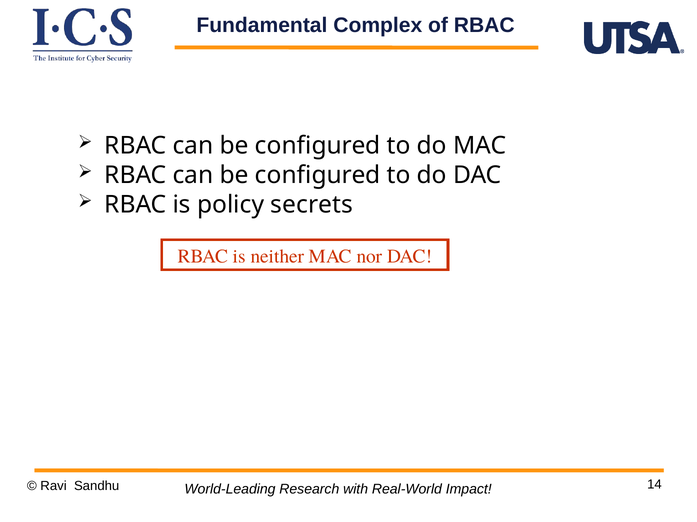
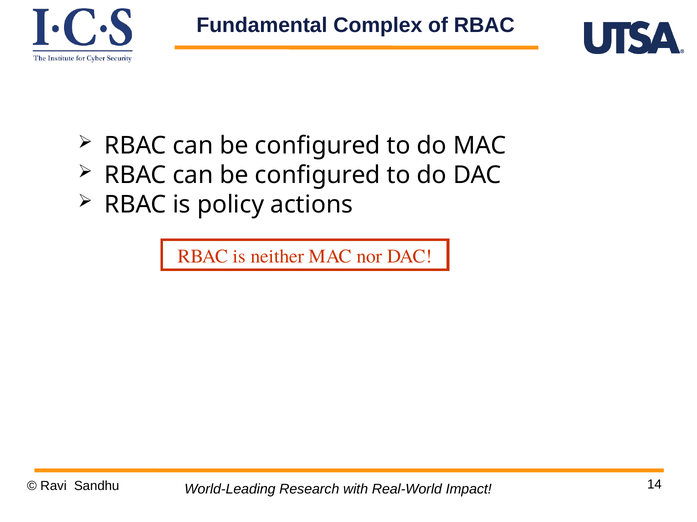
secrets: secrets -> actions
